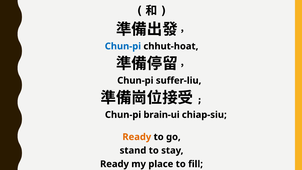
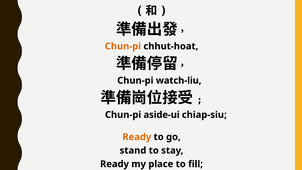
Chun-pi at (123, 46) colour: blue -> orange
suffer-liu: suffer-liu -> watch-liu
brain-ui: brain-ui -> aside-ui
